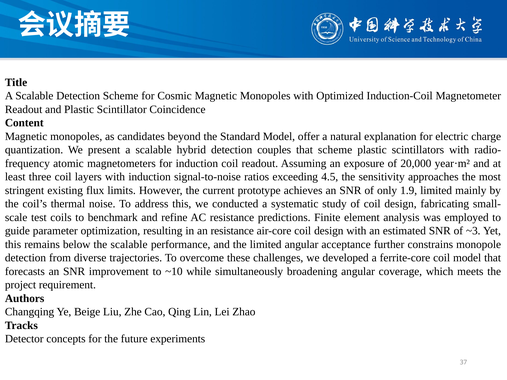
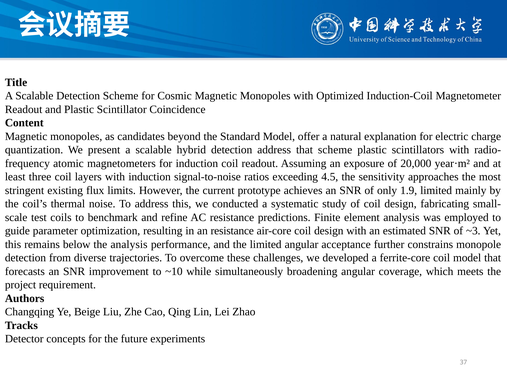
detection couples: couples -> address
the scalable: scalable -> analysis
